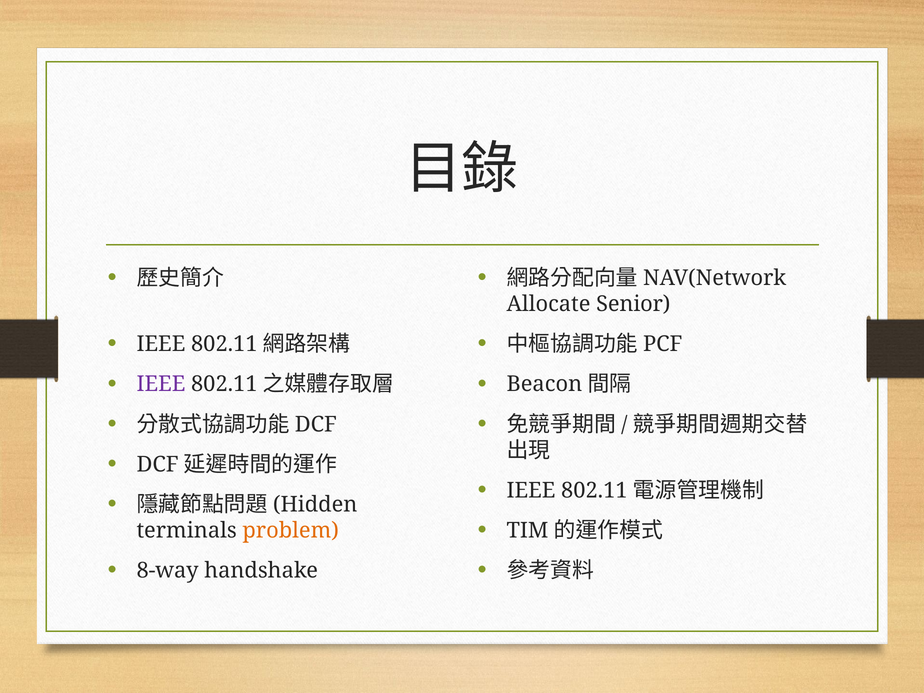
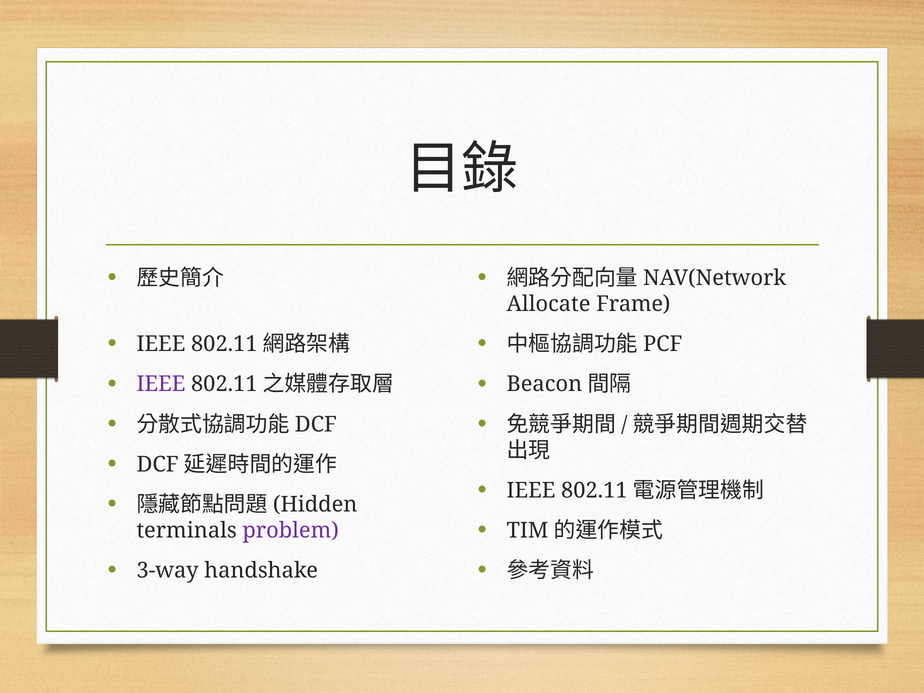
Senior: Senior -> Frame
problem colour: orange -> purple
8-way: 8-way -> 3-way
